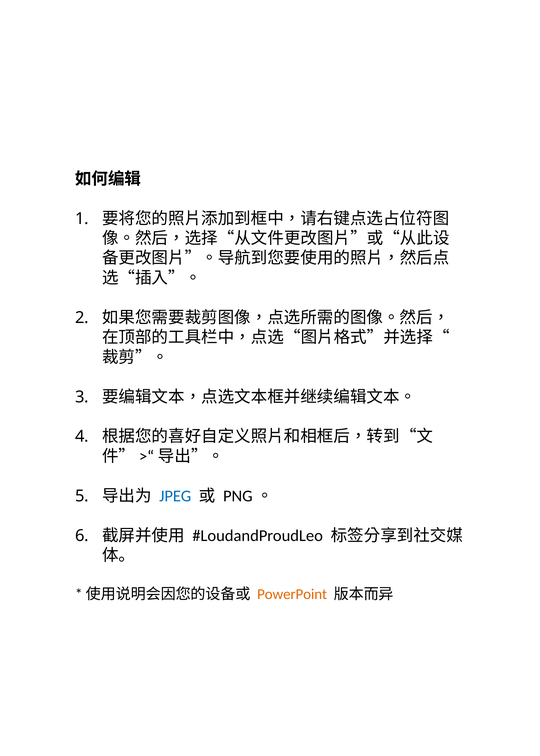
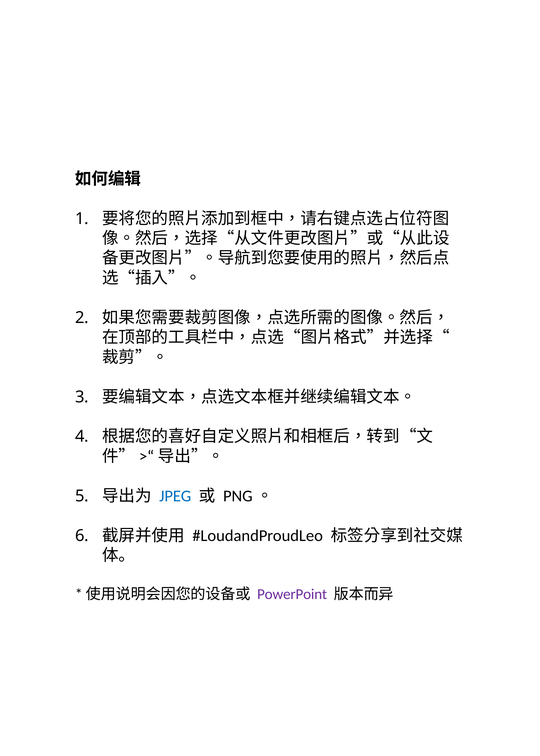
PowerPoint colour: orange -> purple
